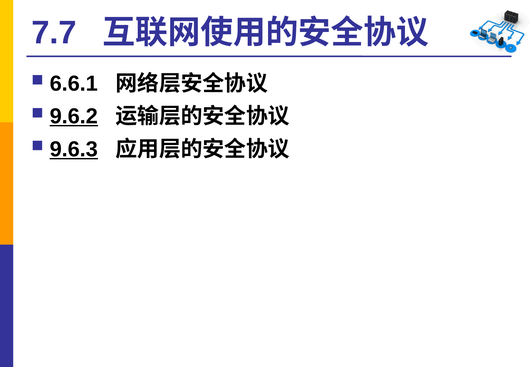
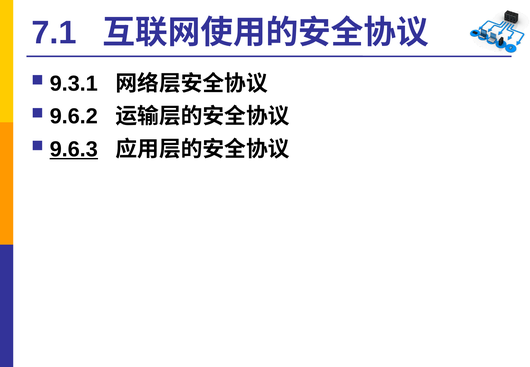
7.7: 7.7 -> 7.1
6.6.1: 6.6.1 -> 9.3.1
9.6.2 underline: present -> none
